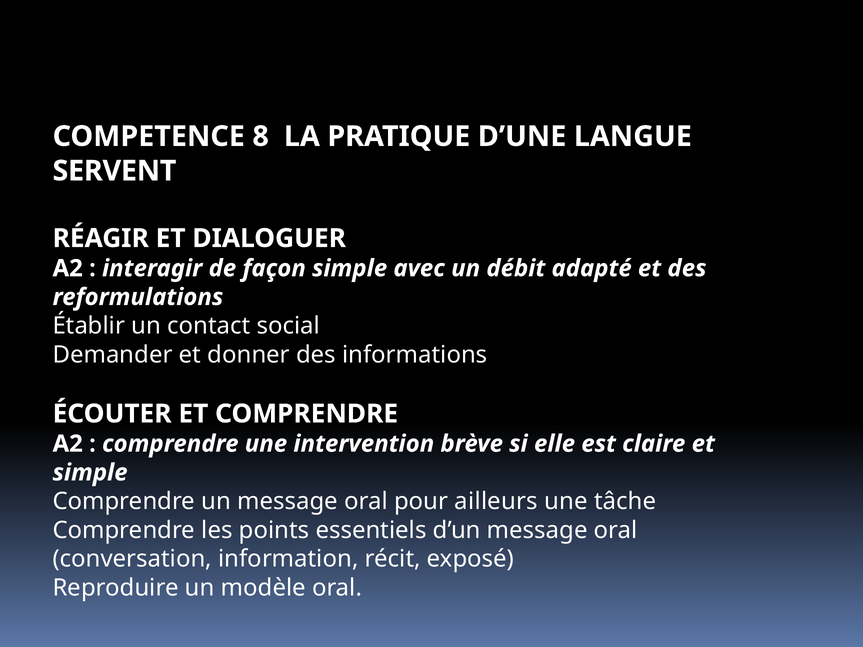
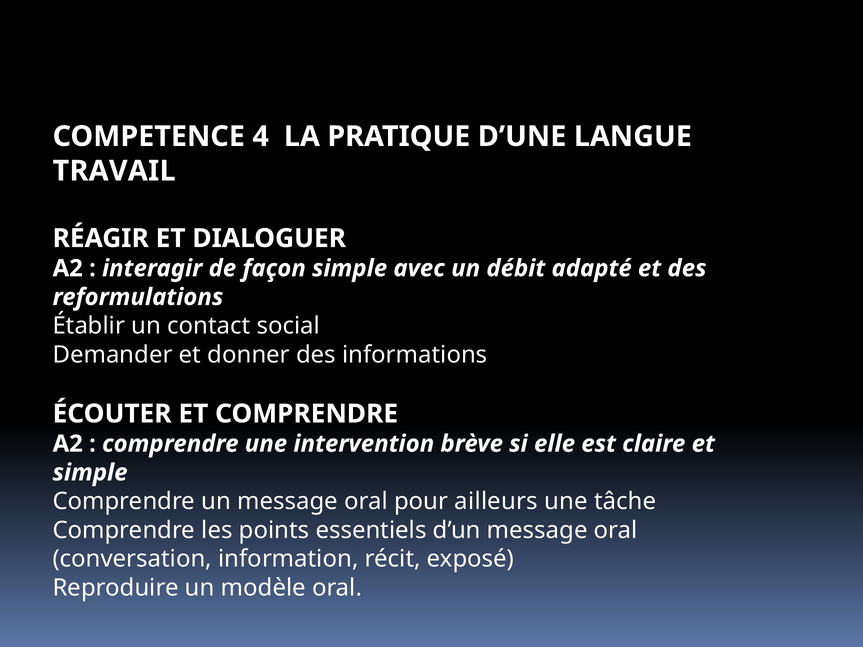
8: 8 -> 4
SERVENT: SERVENT -> TRAVAIL
